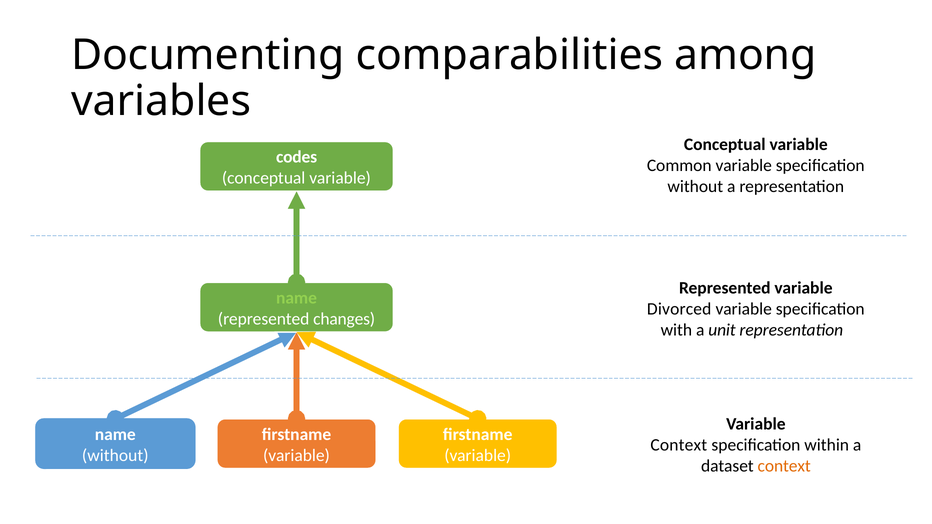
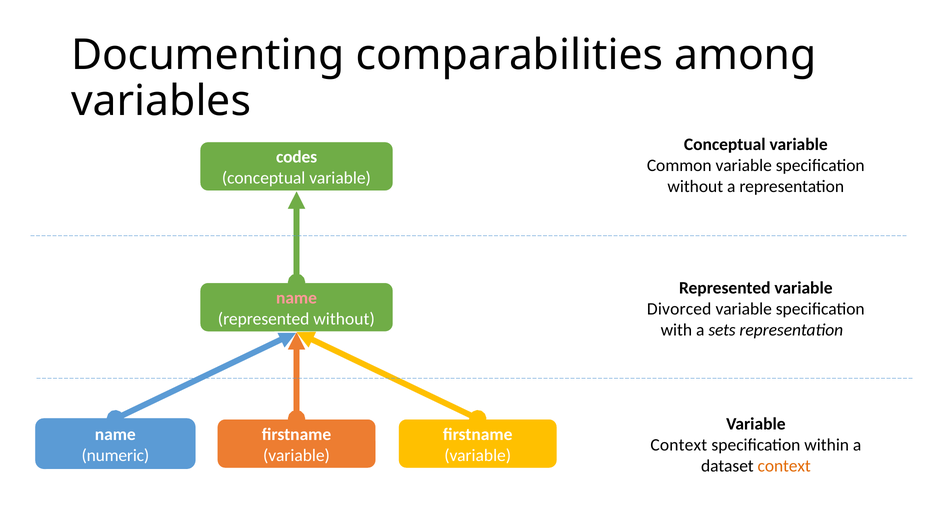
name at (296, 298) colour: light green -> pink
represented changes: changes -> without
unit: unit -> sets
without at (115, 455): without -> numeric
